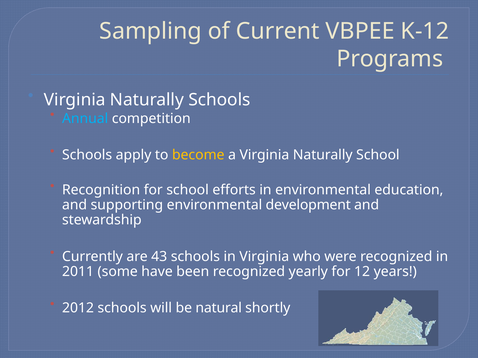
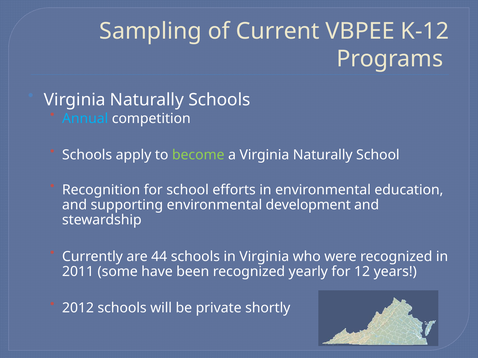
become colour: yellow -> light green
43: 43 -> 44
natural: natural -> private
